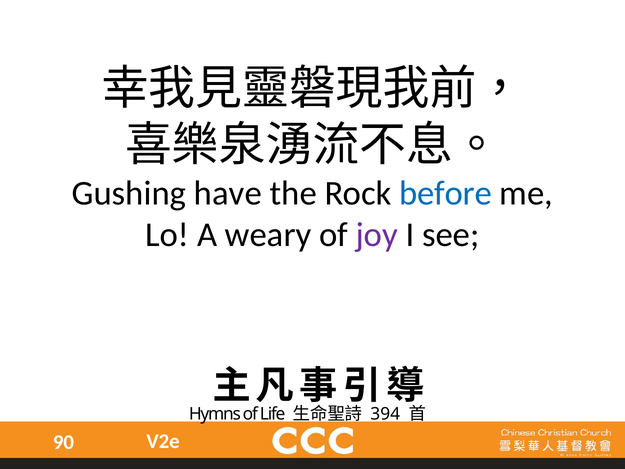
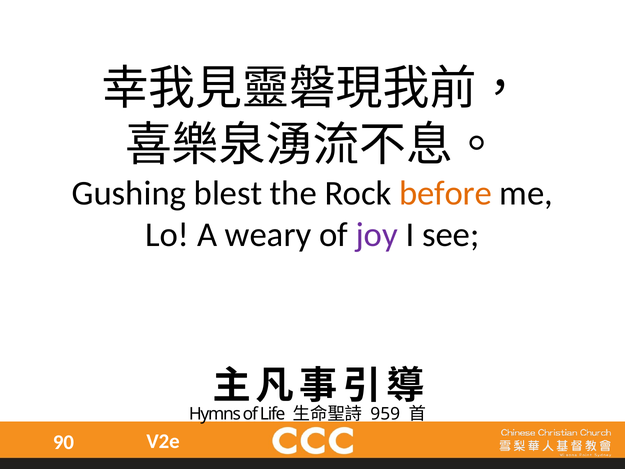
have: have -> blest
before colour: blue -> orange
394: 394 -> 959
